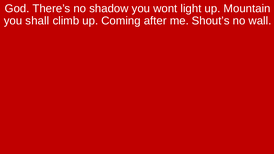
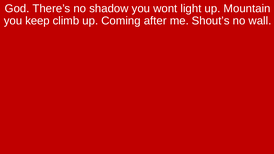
shall: shall -> keep
